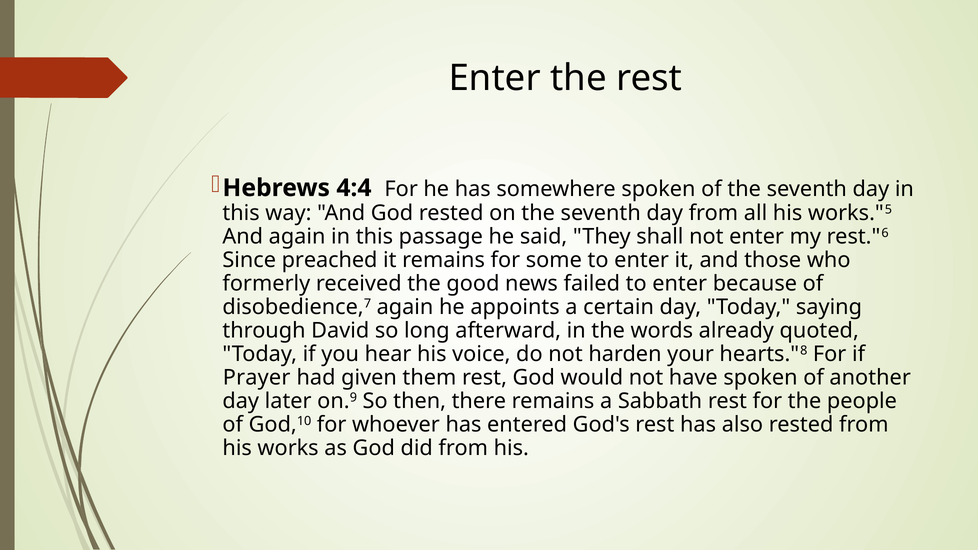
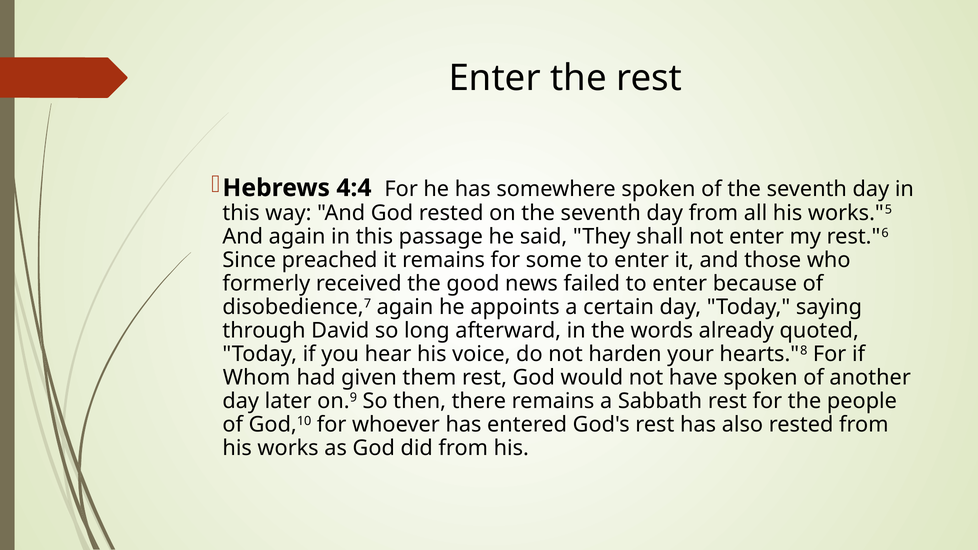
Prayer: Prayer -> Whom
